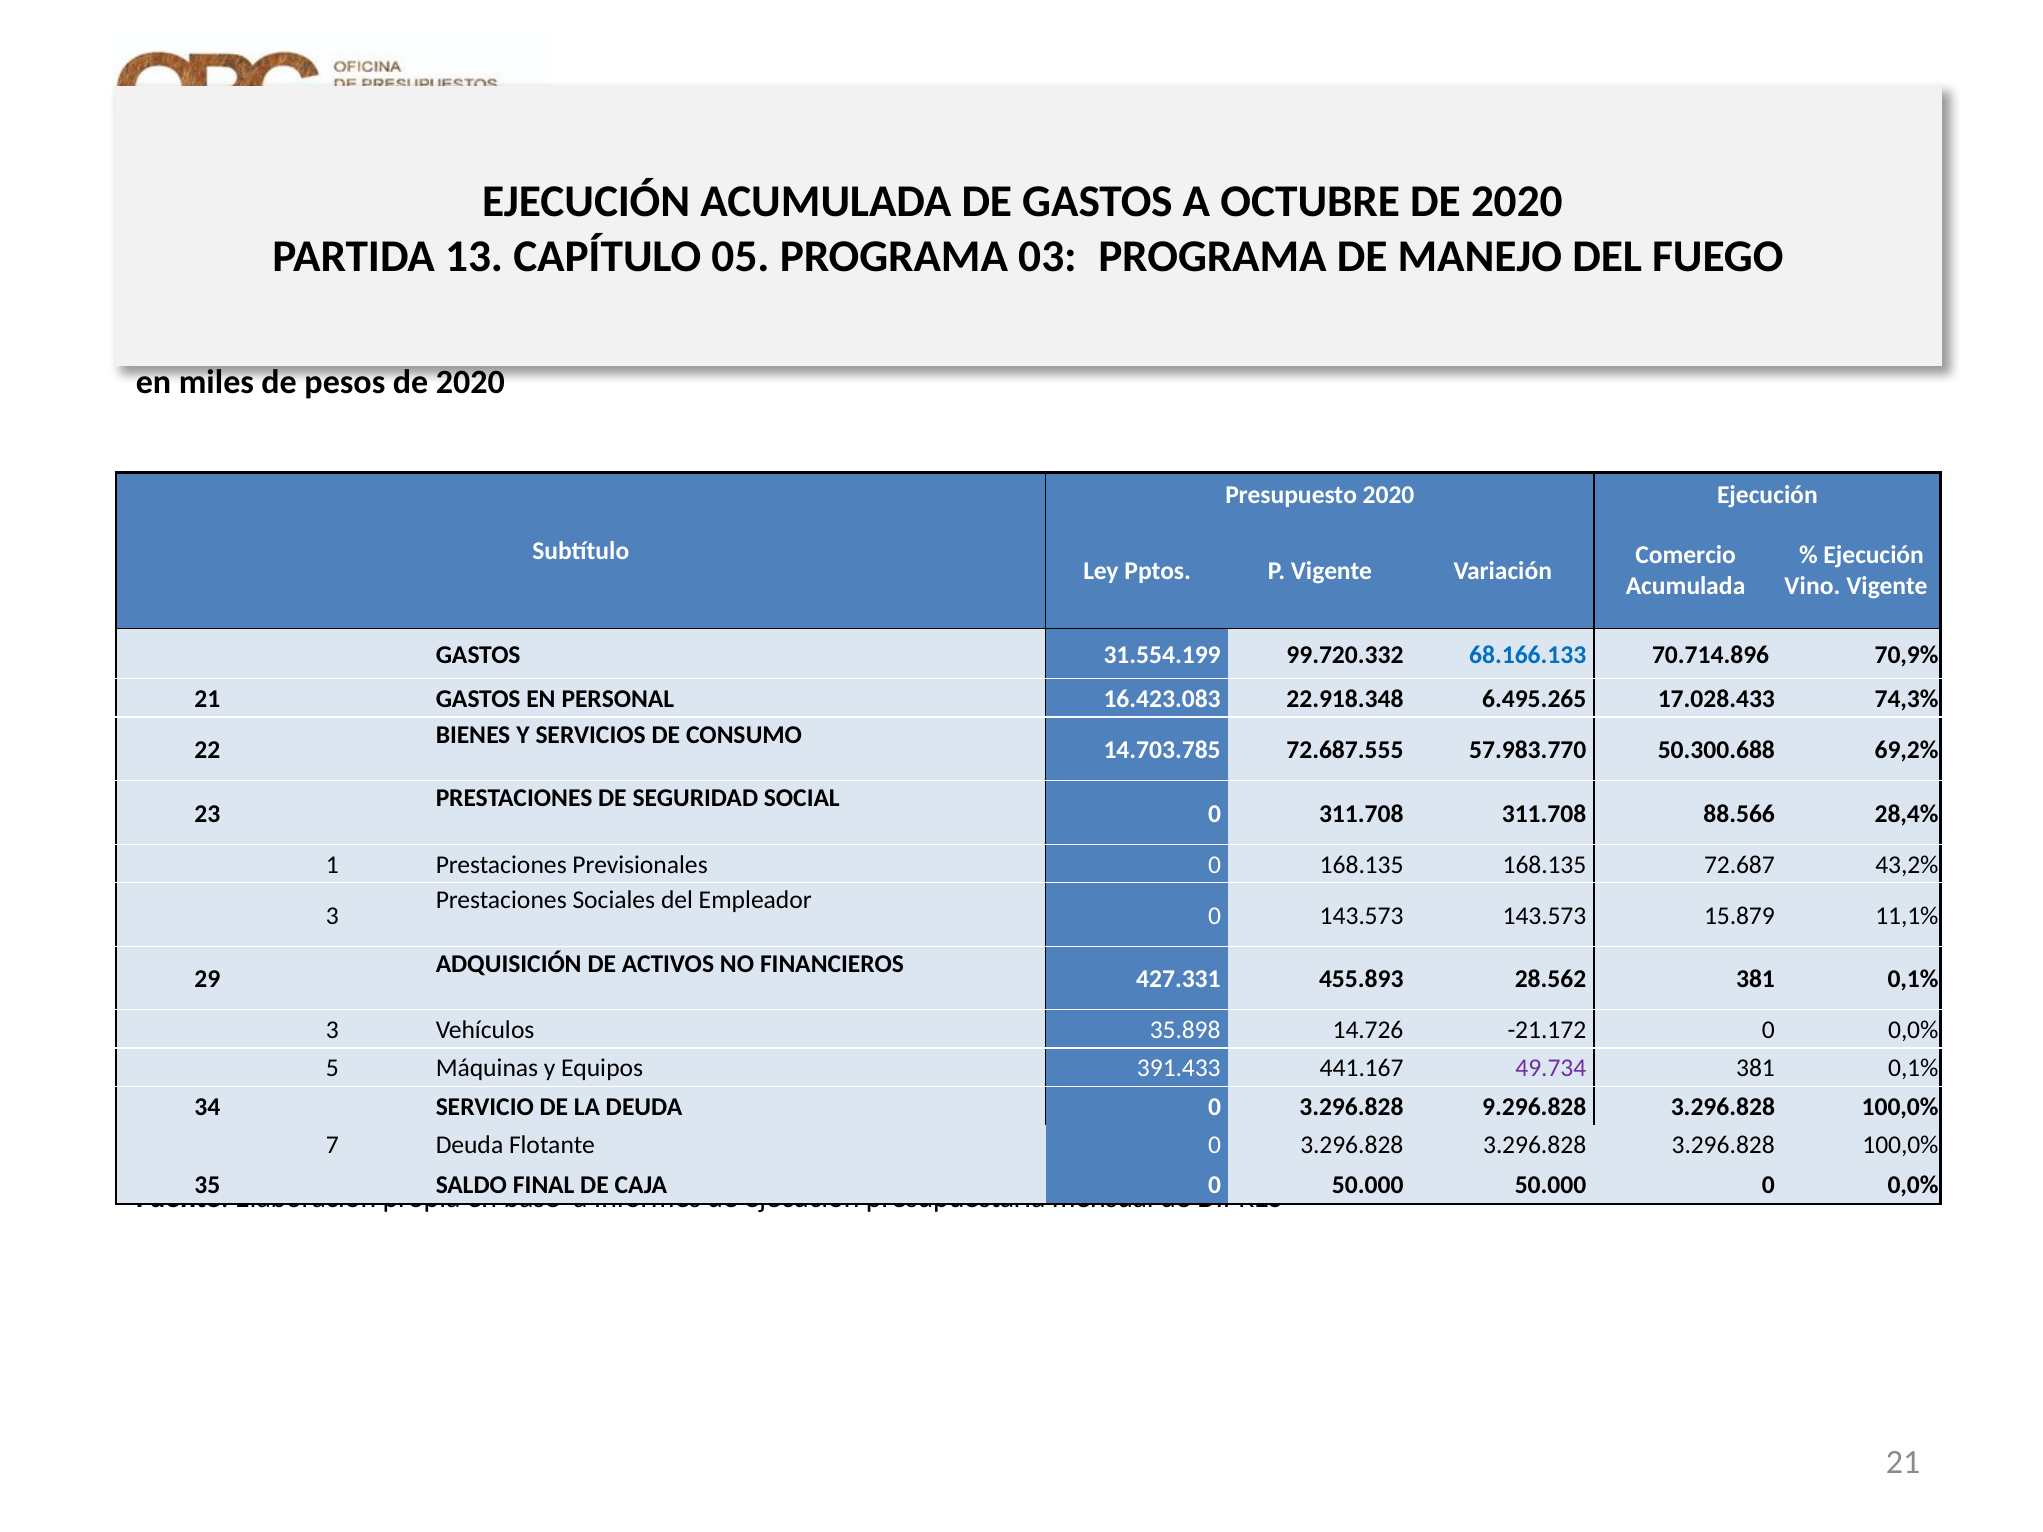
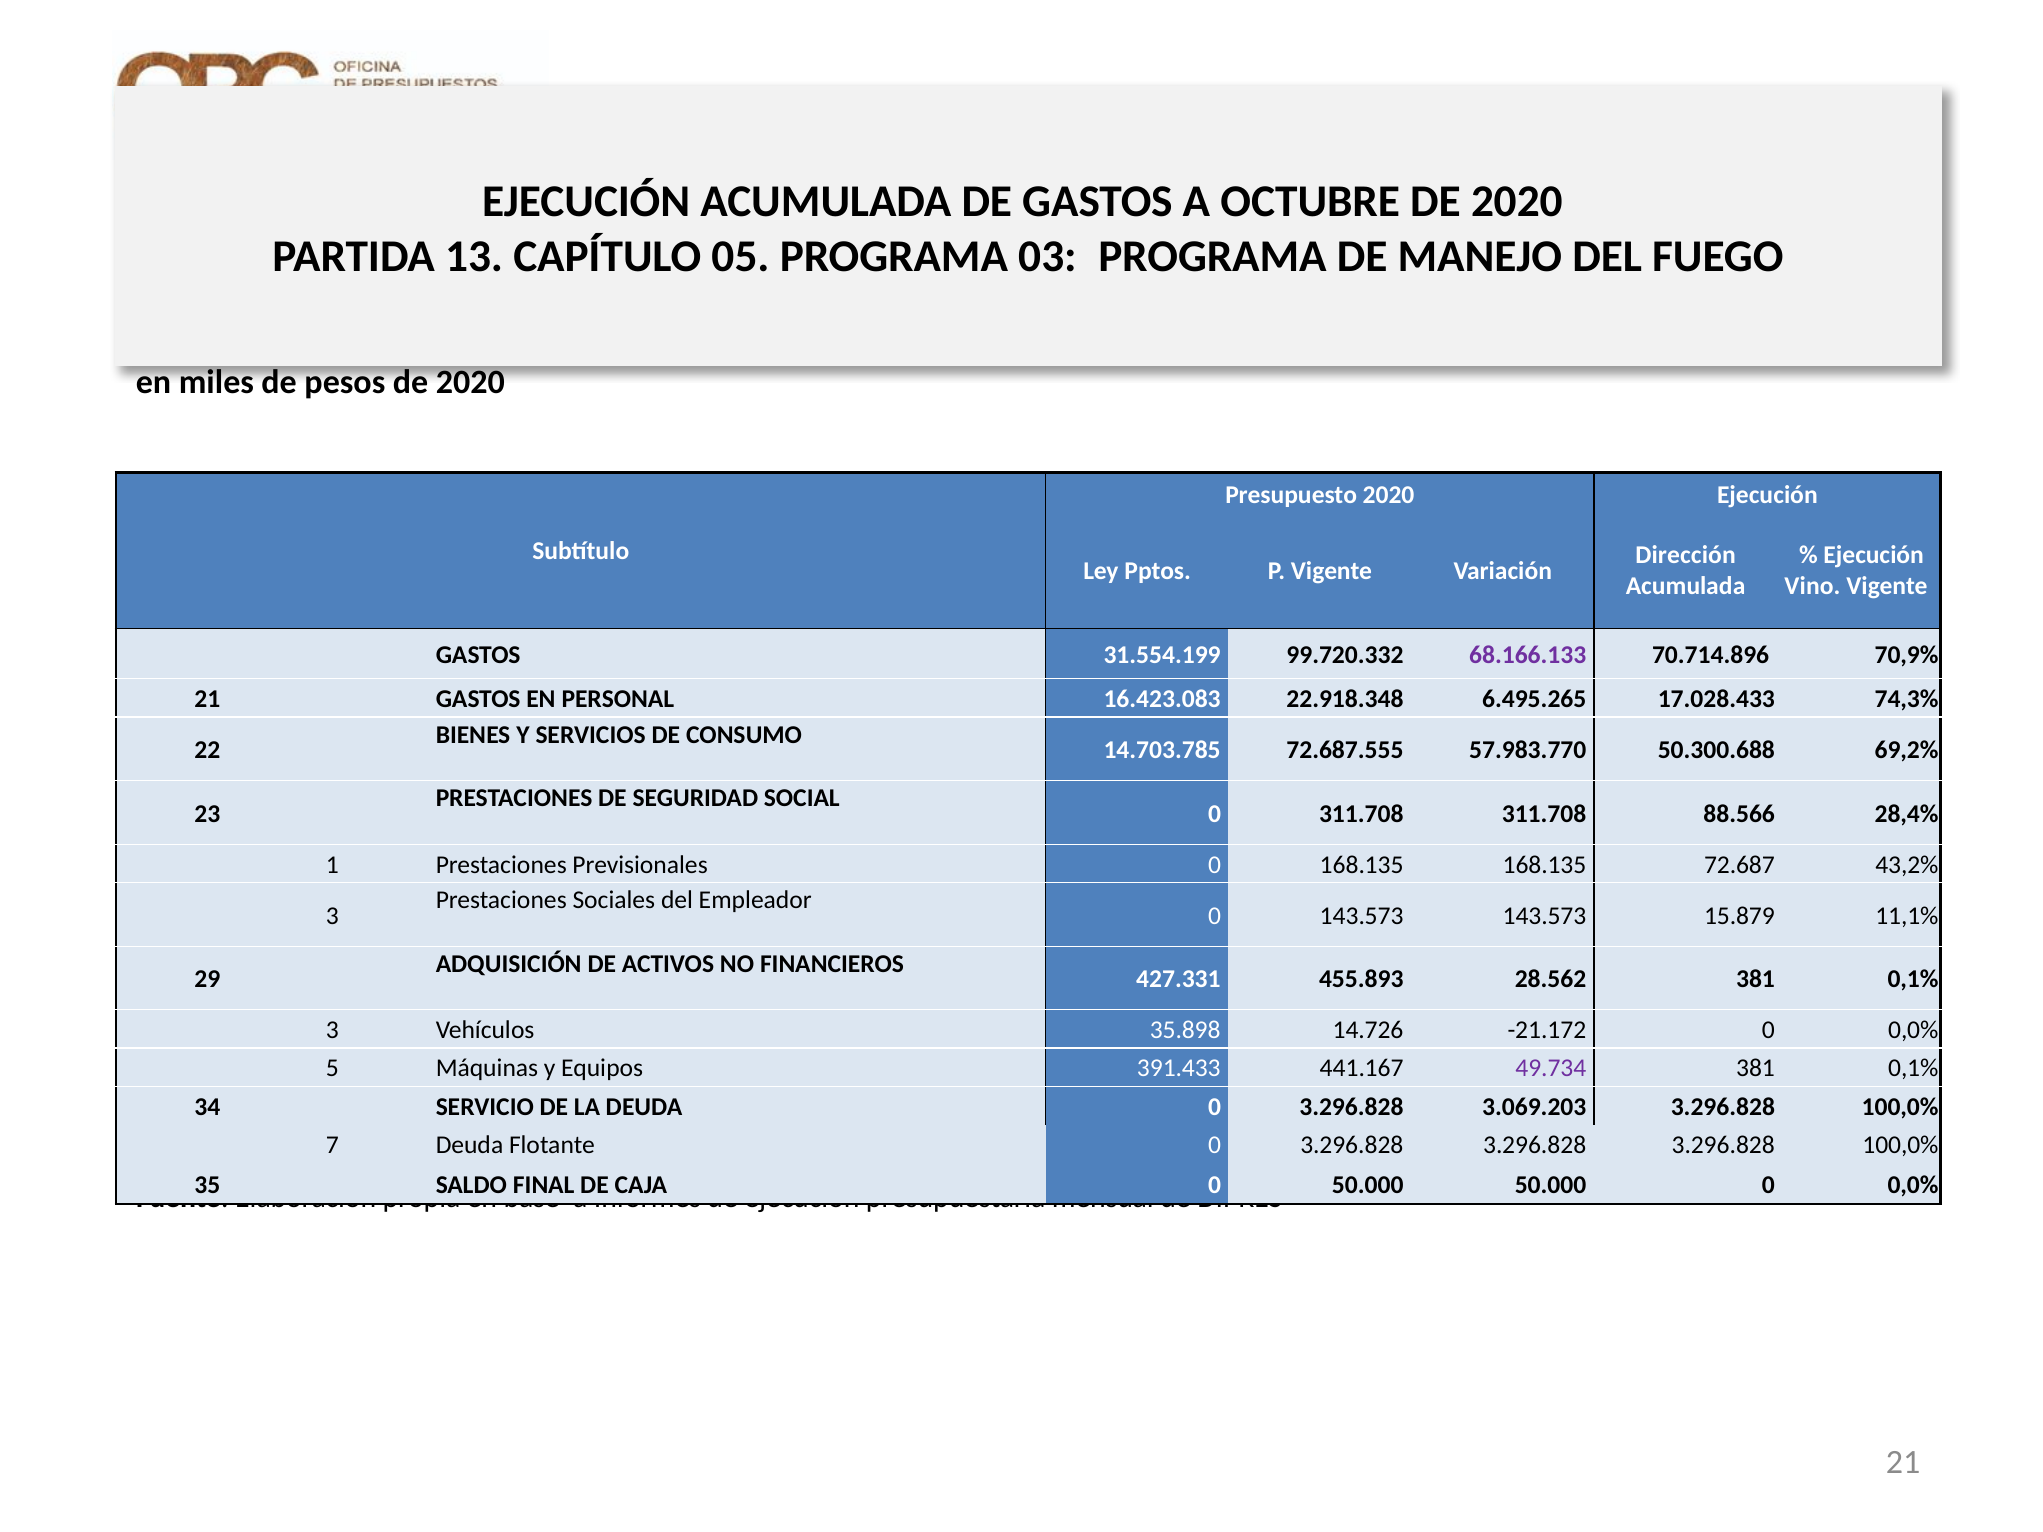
Comercio: Comercio -> Dirección
68.166.133 colour: blue -> purple
9.296.828: 9.296.828 -> 3.069.203
